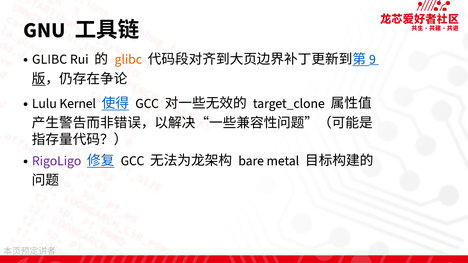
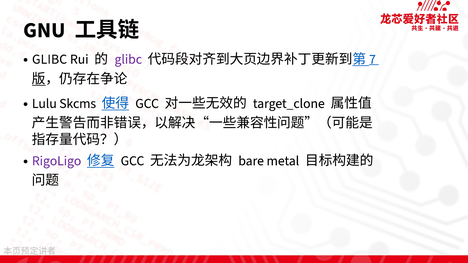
glibc at (128, 59) colour: orange -> purple
9: 9 -> 7
Kernel: Kernel -> Skcms
